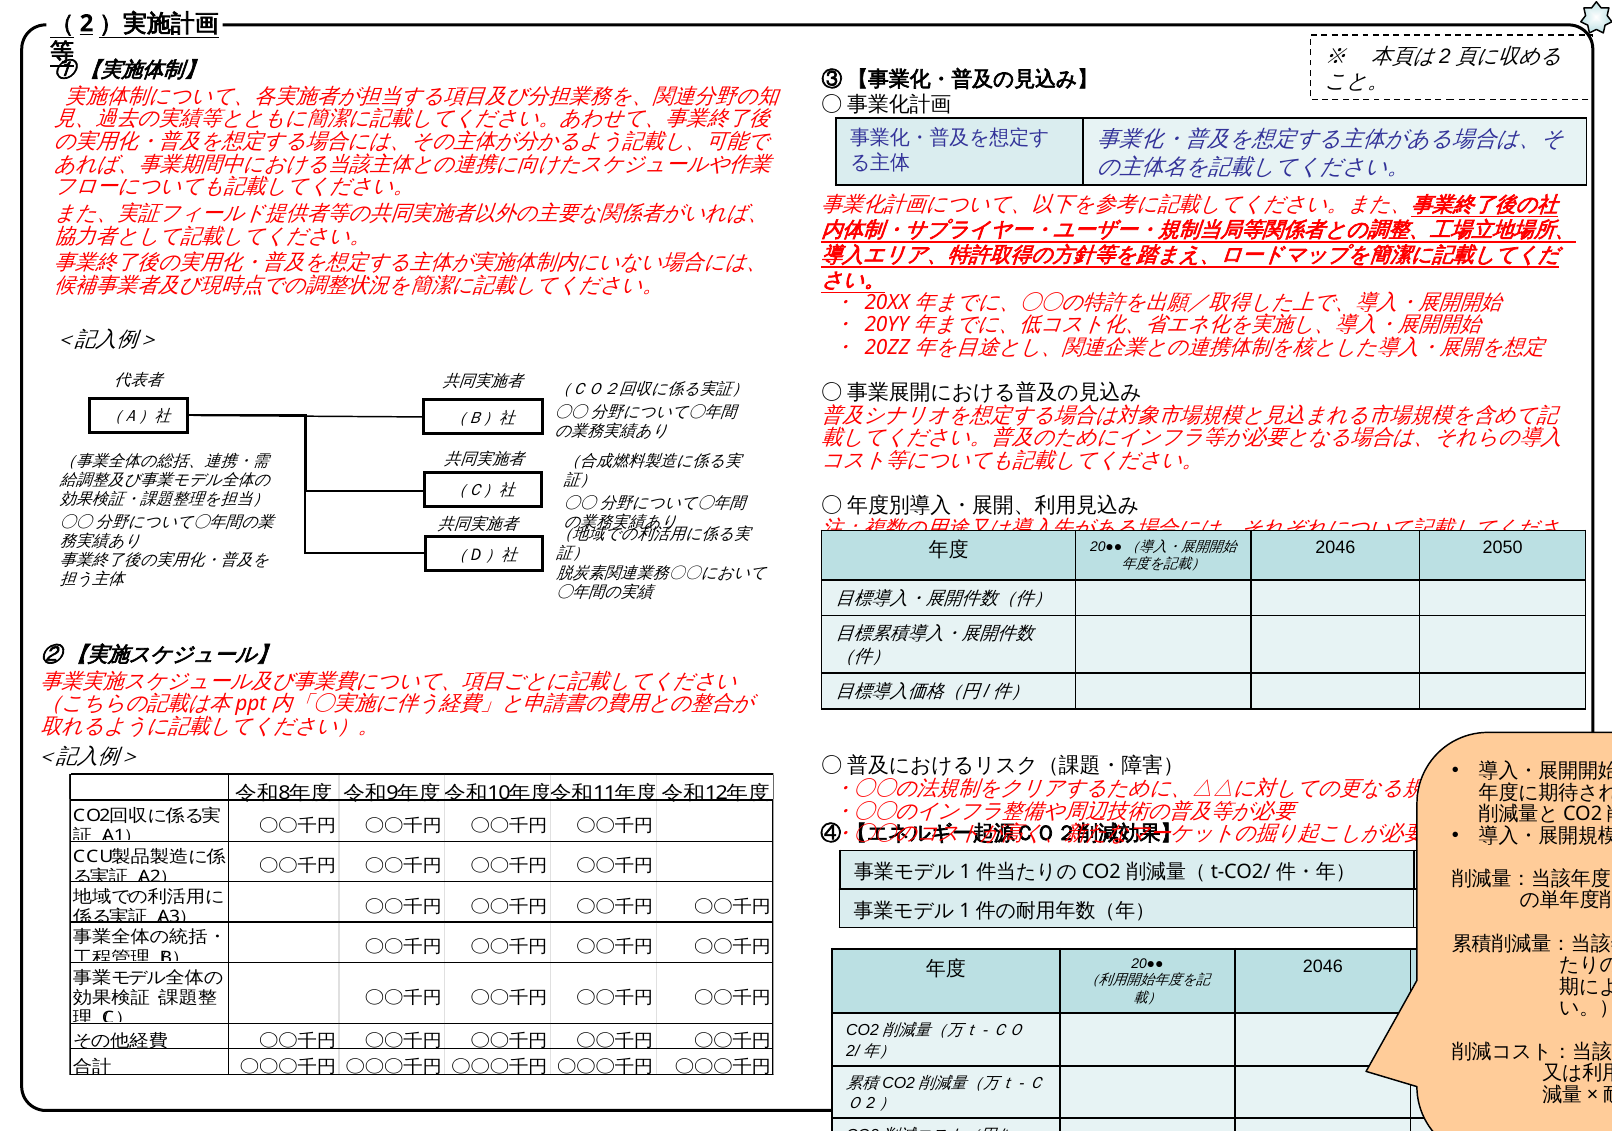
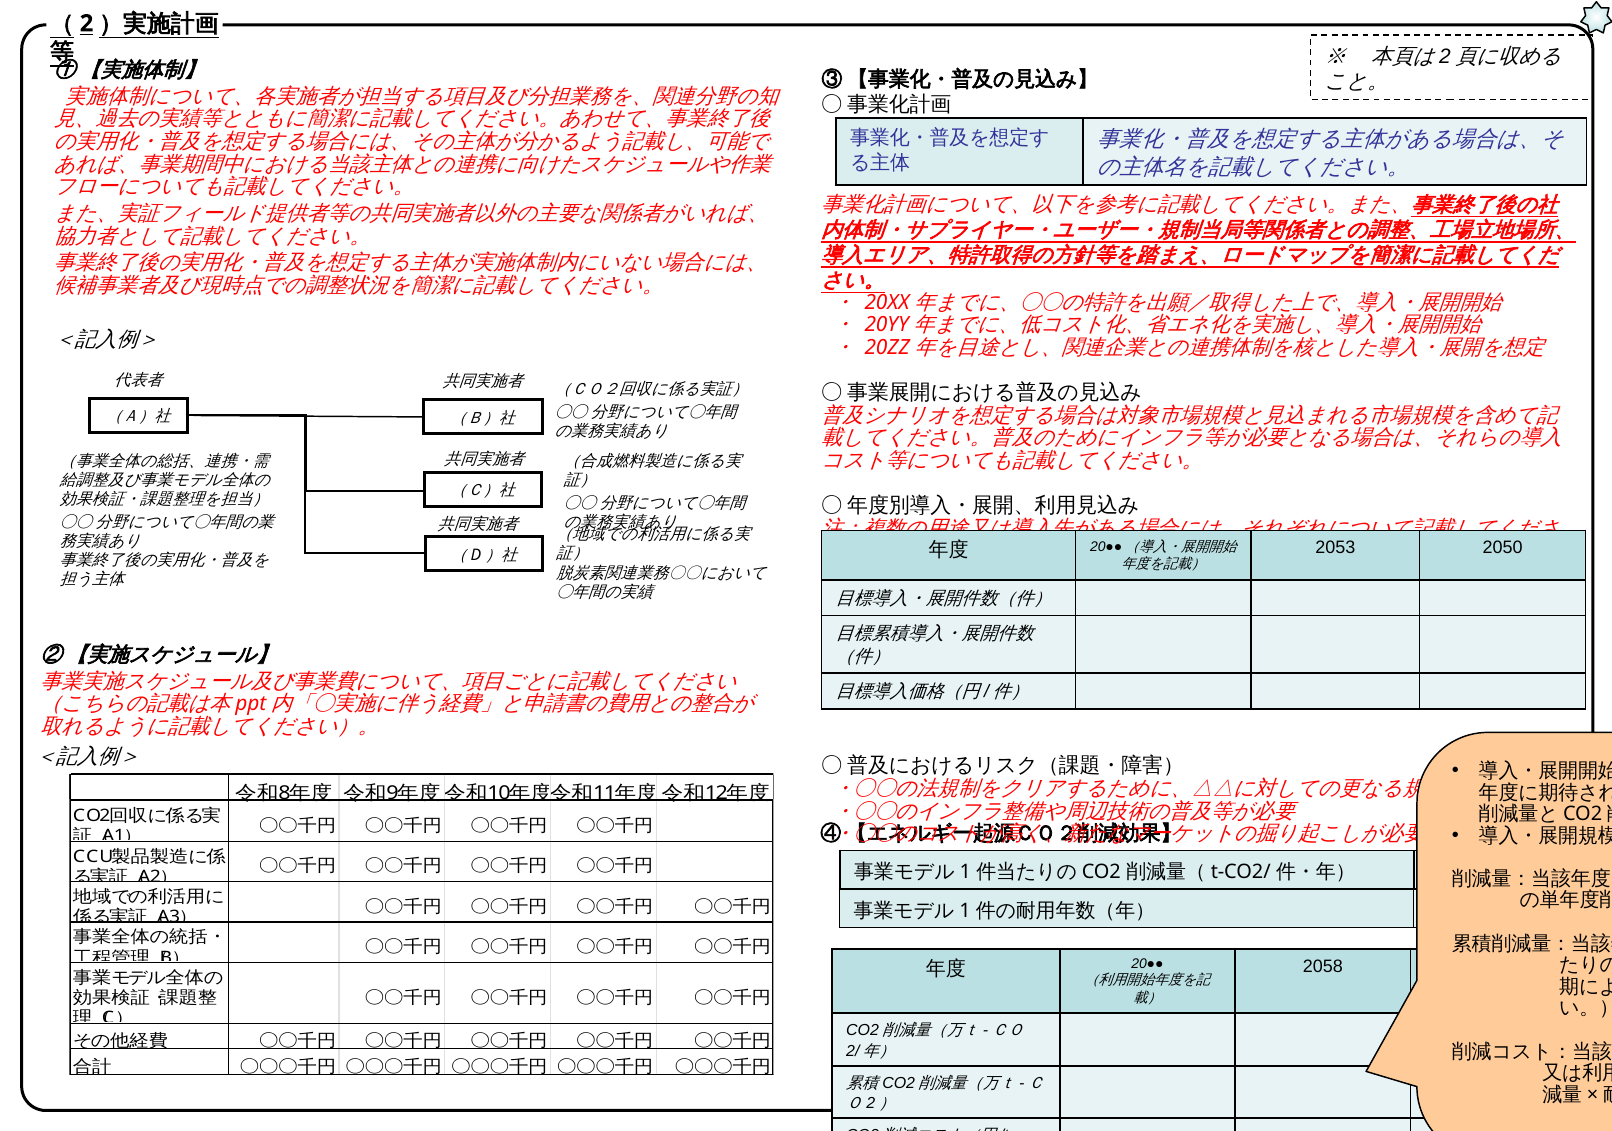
2046 at (1335, 548): 2046 -> 2053
2046 at (1323, 966): 2046 -> 2058
